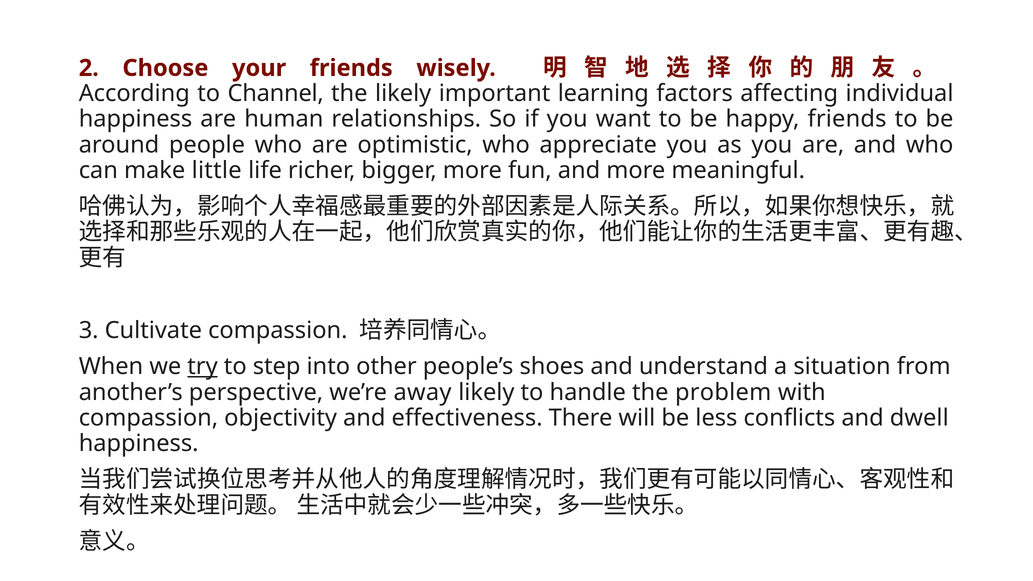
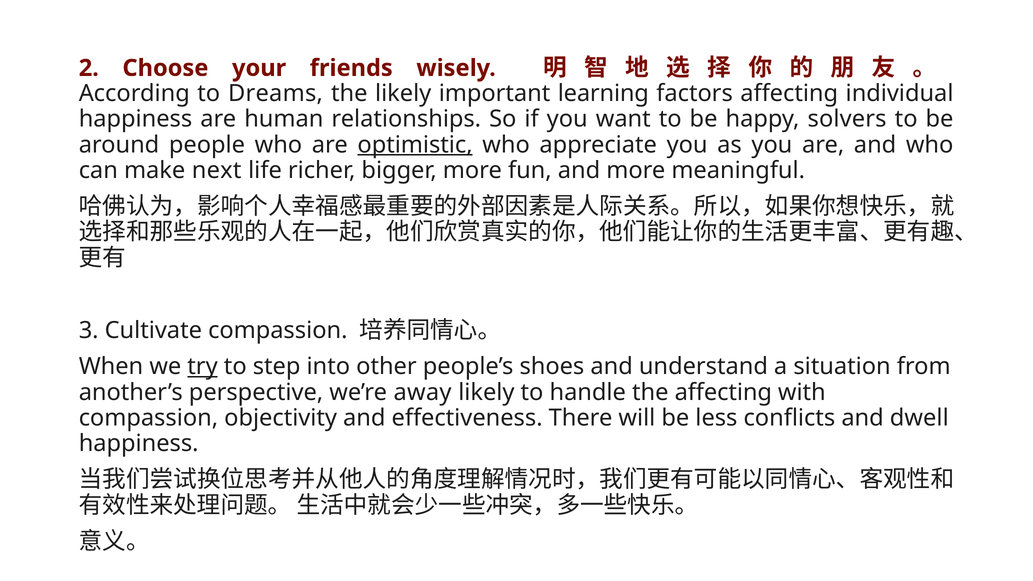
Channel: Channel -> Dreams
happy friends: friends -> solvers
optimistic underline: none -> present
little: little -> next
the problem: problem -> affecting
